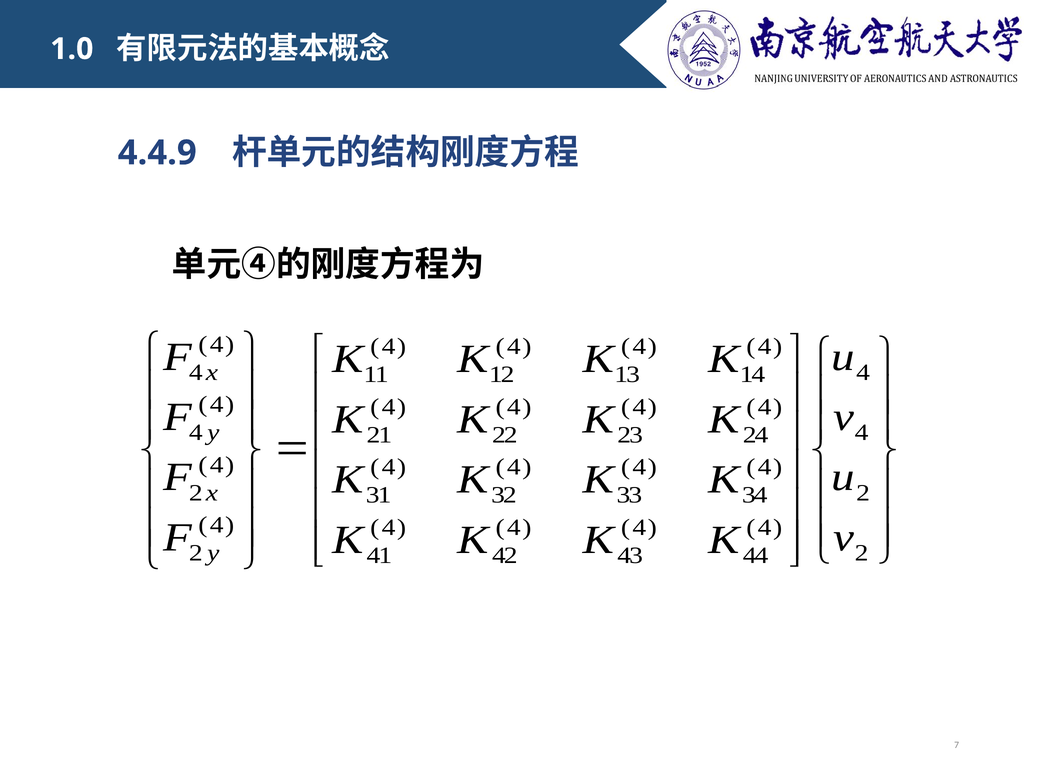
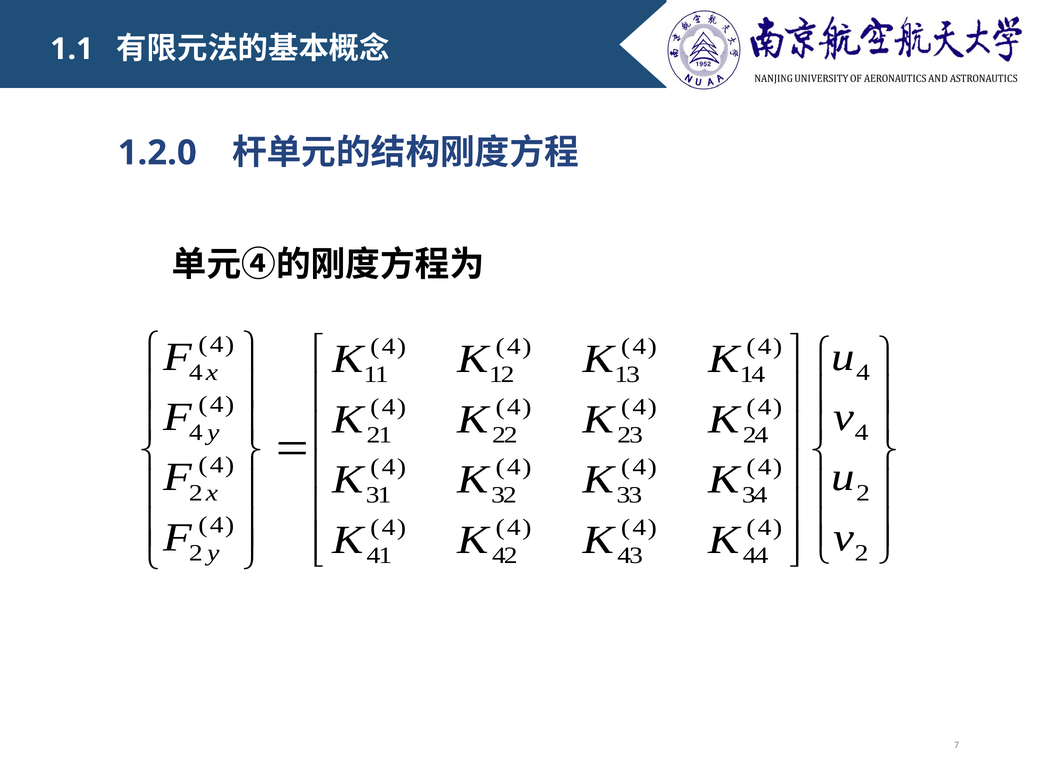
1.0: 1.0 -> 1.1
4.4.9: 4.4.9 -> 1.2.0
